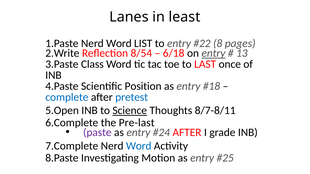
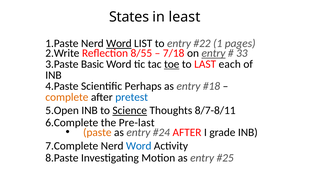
Lanes: Lanes -> States
Word at (119, 44) underline: none -> present
8: 8 -> 1
8/54: 8/54 -> 8/55
6/18: 6/18 -> 7/18
13: 13 -> 33
Class: Class -> Basic
toe underline: none -> present
once: once -> each
Position: Position -> Perhaps
complete colour: blue -> orange
paste colour: purple -> orange
